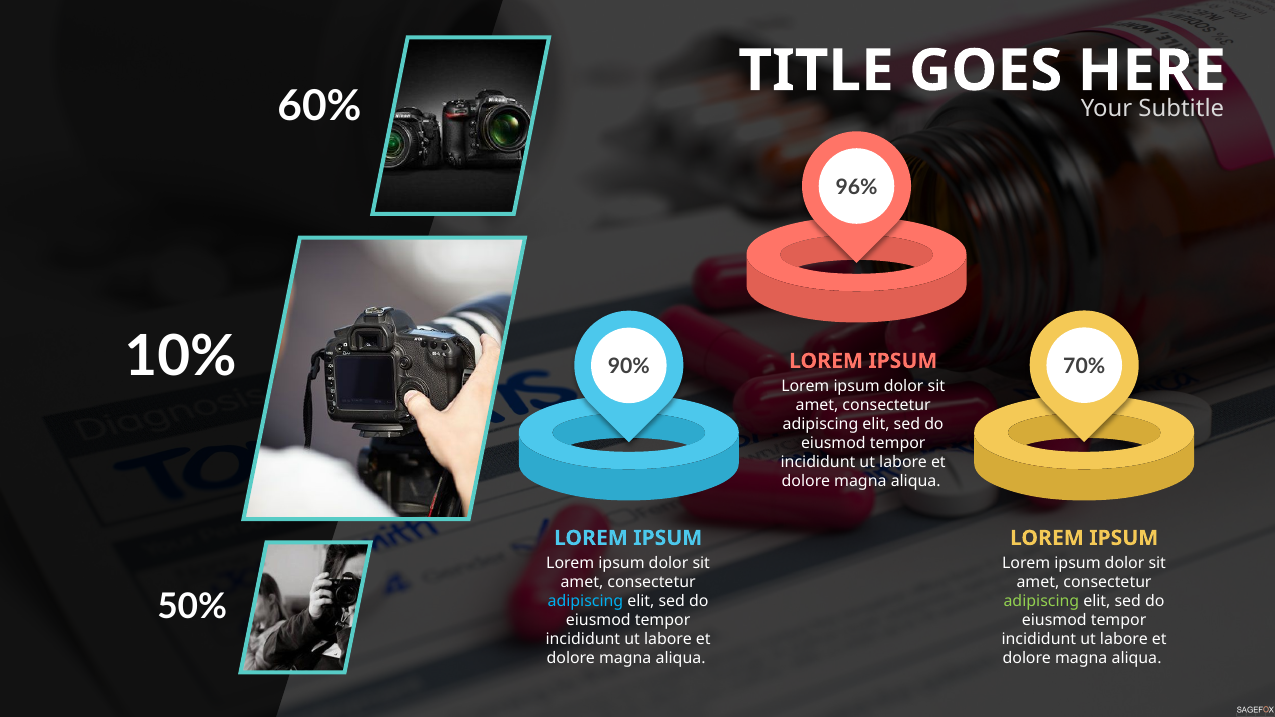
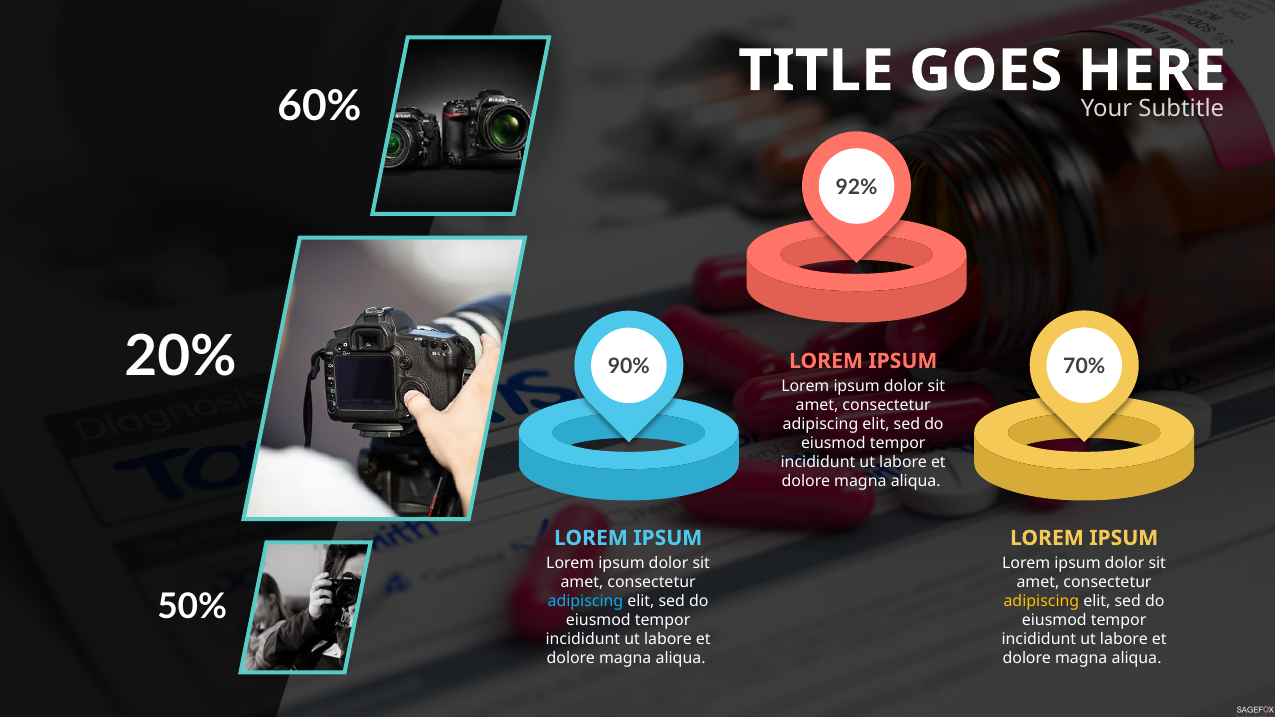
96%: 96% -> 92%
10%: 10% -> 20%
adipiscing at (1041, 602) colour: light green -> yellow
